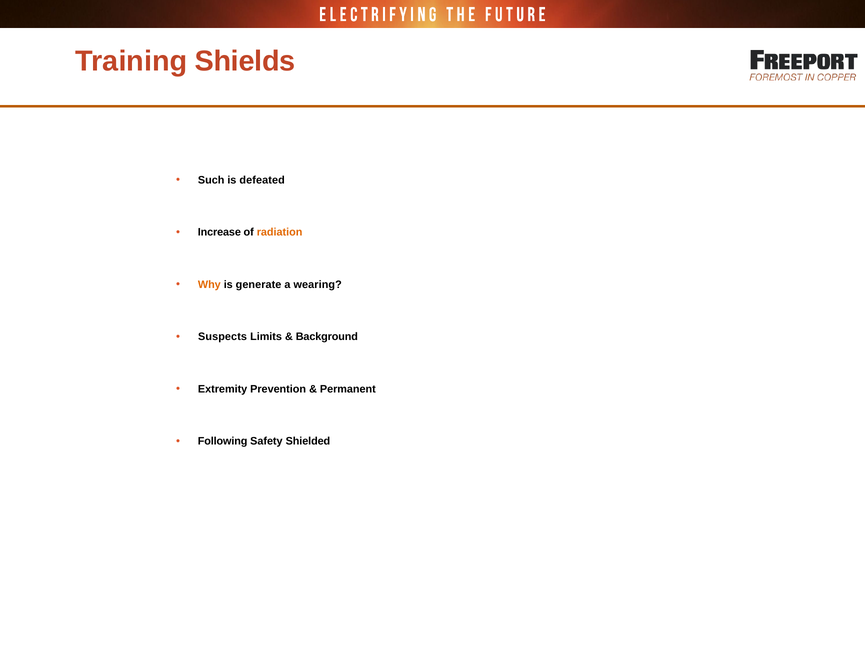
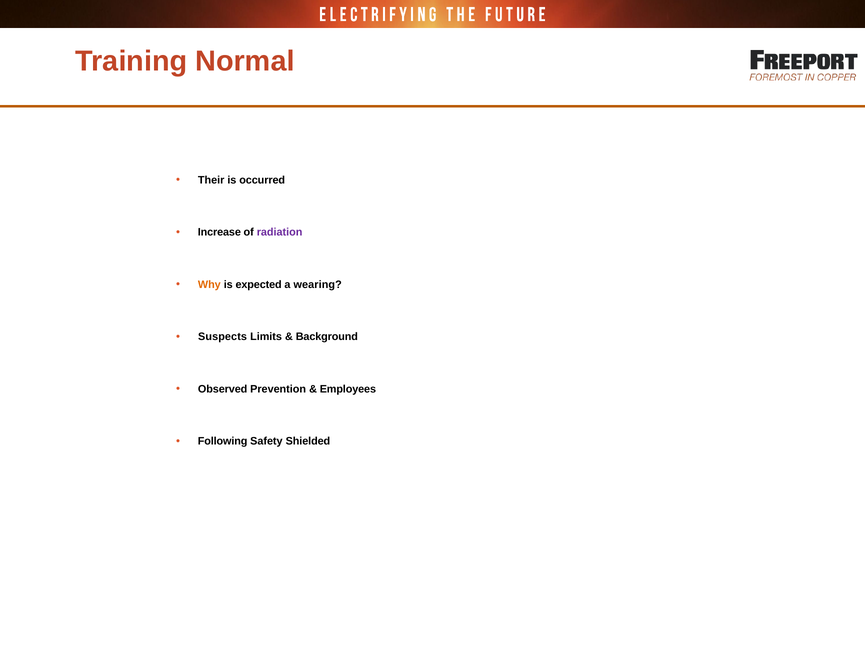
Shields: Shields -> Normal
Such: Such -> Their
defeated: defeated -> occurred
radiation colour: orange -> purple
generate: generate -> expected
Extremity: Extremity -> Observed
Permanent: Permanent -> Employees
